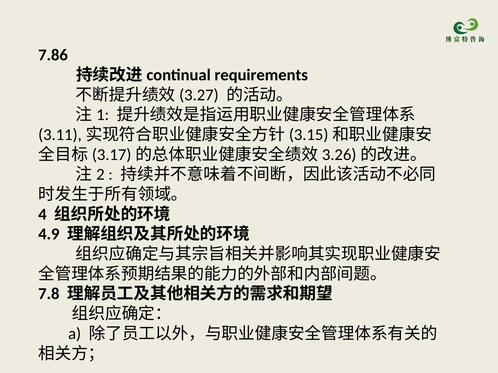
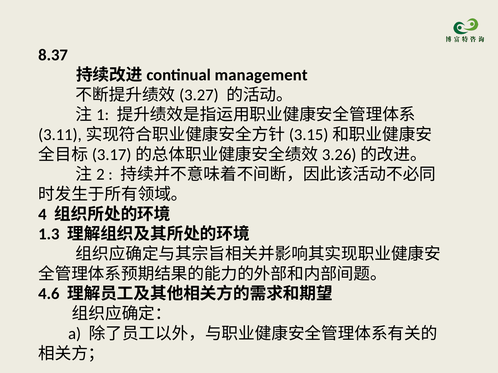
7.86: 7.86 -> 8.37
requirements: requirements -> management
4.9: 4.9 -> 1.3
7.8: 7.8 -> 4.6
